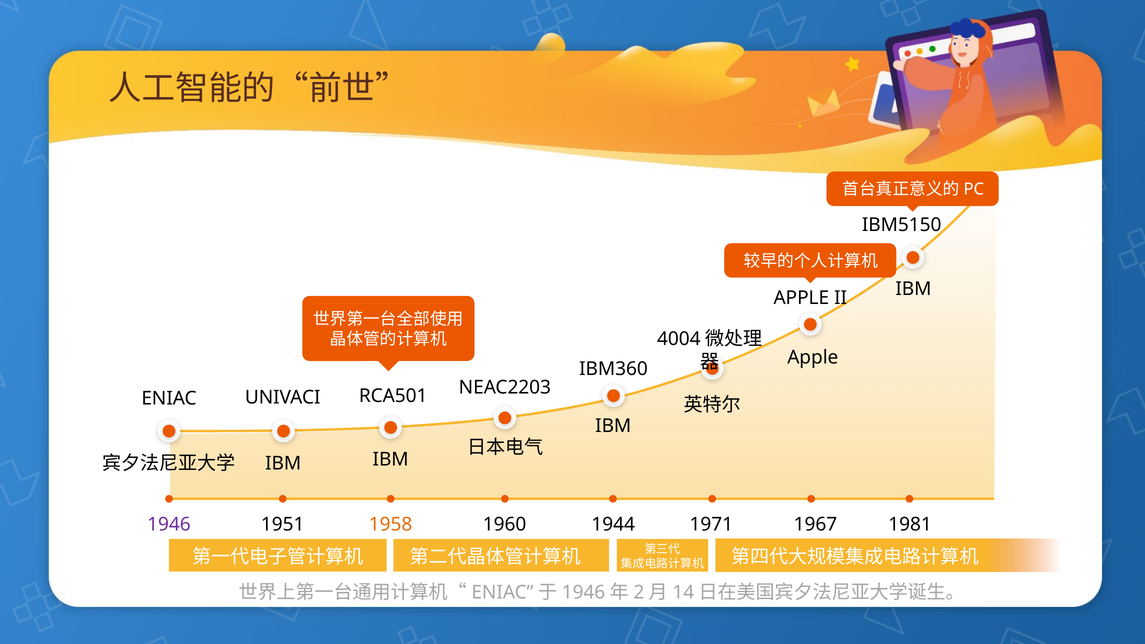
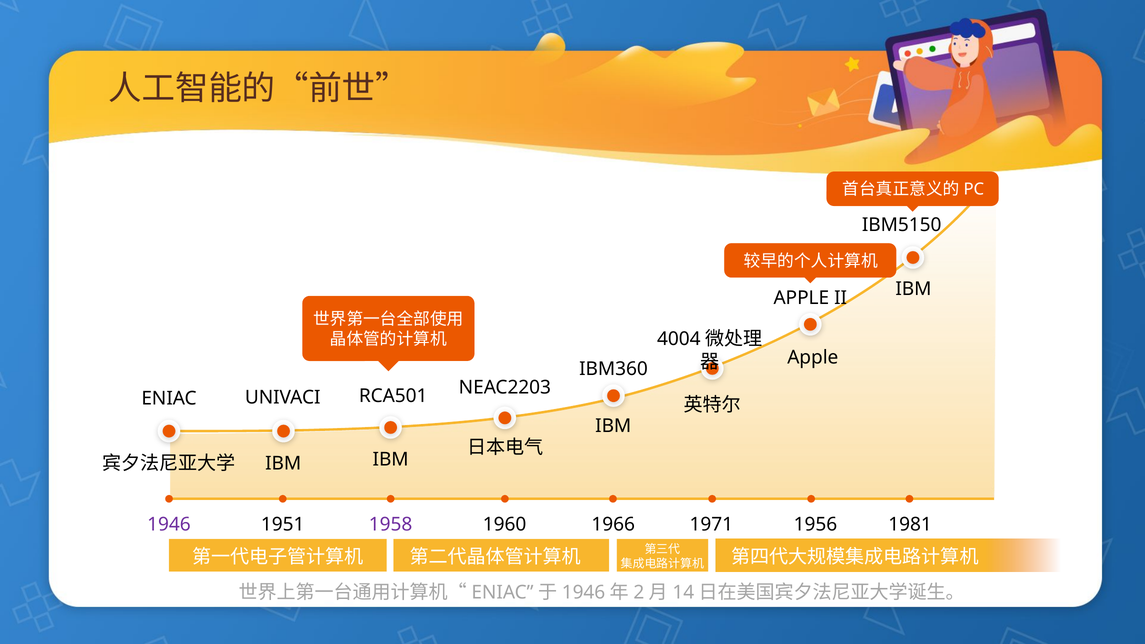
1958 colour: orange -> purple
1944: 1944 -> 1966
1967: 1967 -> 1956
